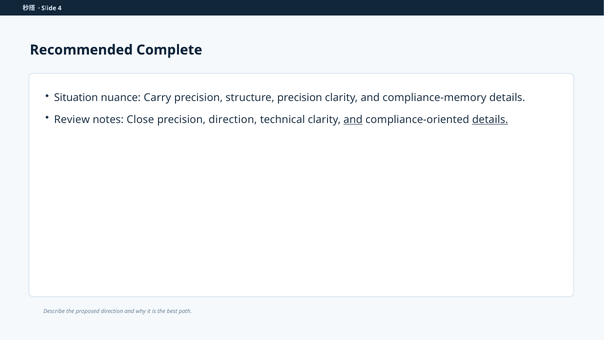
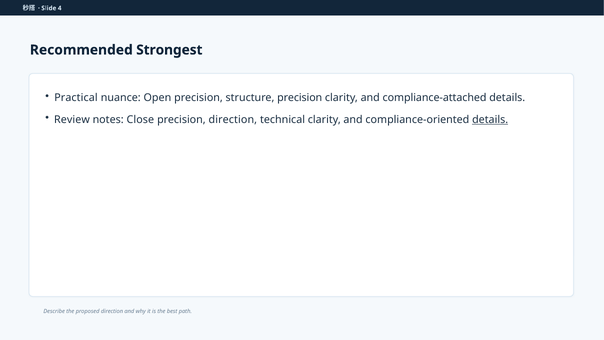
Complete: Complete -> Strongest
Situation: Situation -> Practical
Carry: Carry -> Open
compliance-memory: compliance-memory -> compliance-attached
and at (353, 119) underline: present -> none
